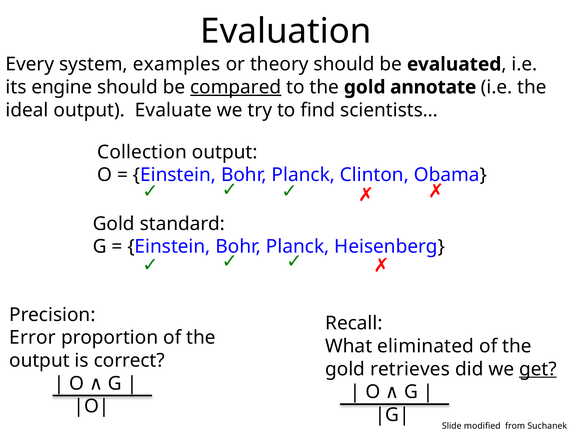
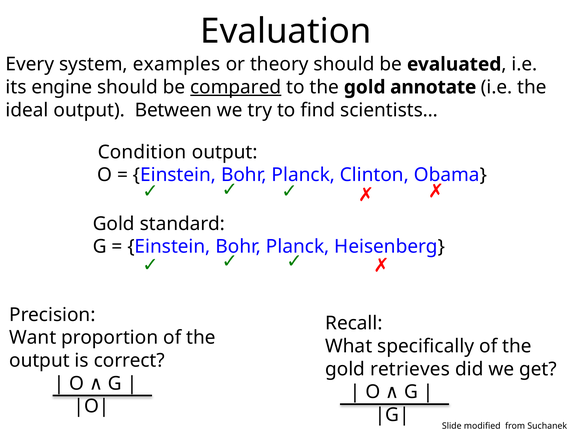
Evaluate: Evaluate -> Between
Collection: Collection -> Condition
Error: Error -> Want
eliminated: eliminated -> specifically
get underline: present -> none
